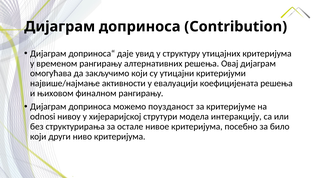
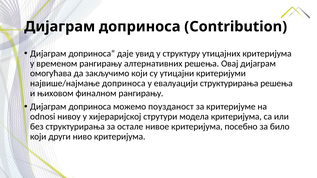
највишe/најмање активности: активности -> доприноса
евалуацији коефицијената: коефицијената -> структурирања
модела интеракцију: интеракцију -> критеријума
